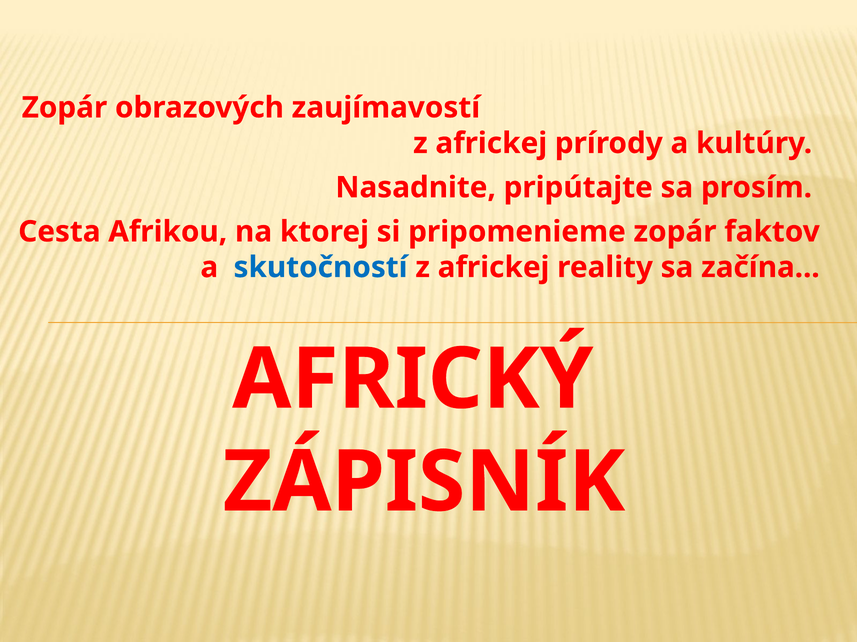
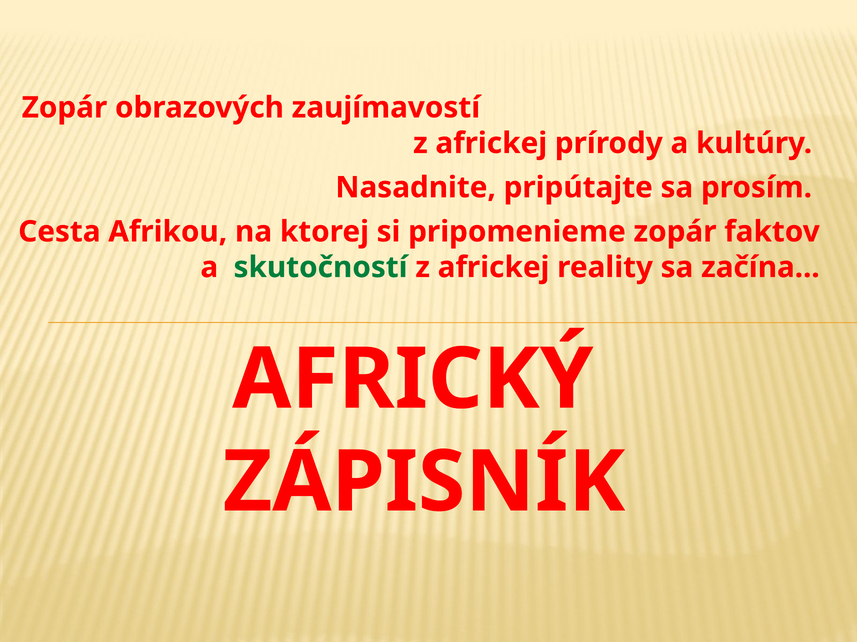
skutočností colour: blue -> green
